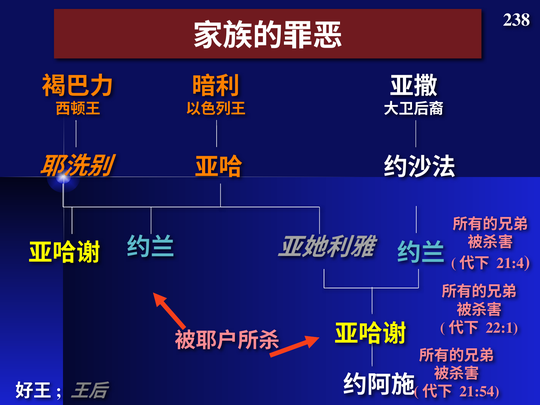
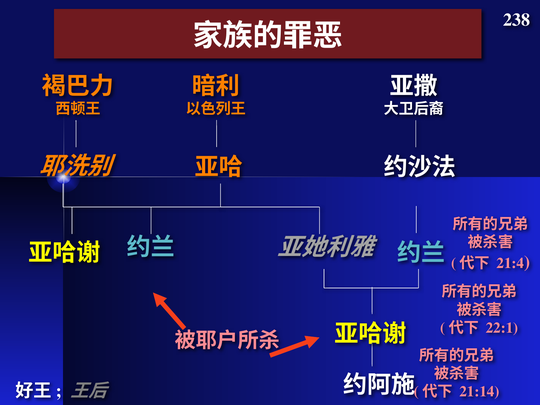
21:54: 21:54 -> 21:14
